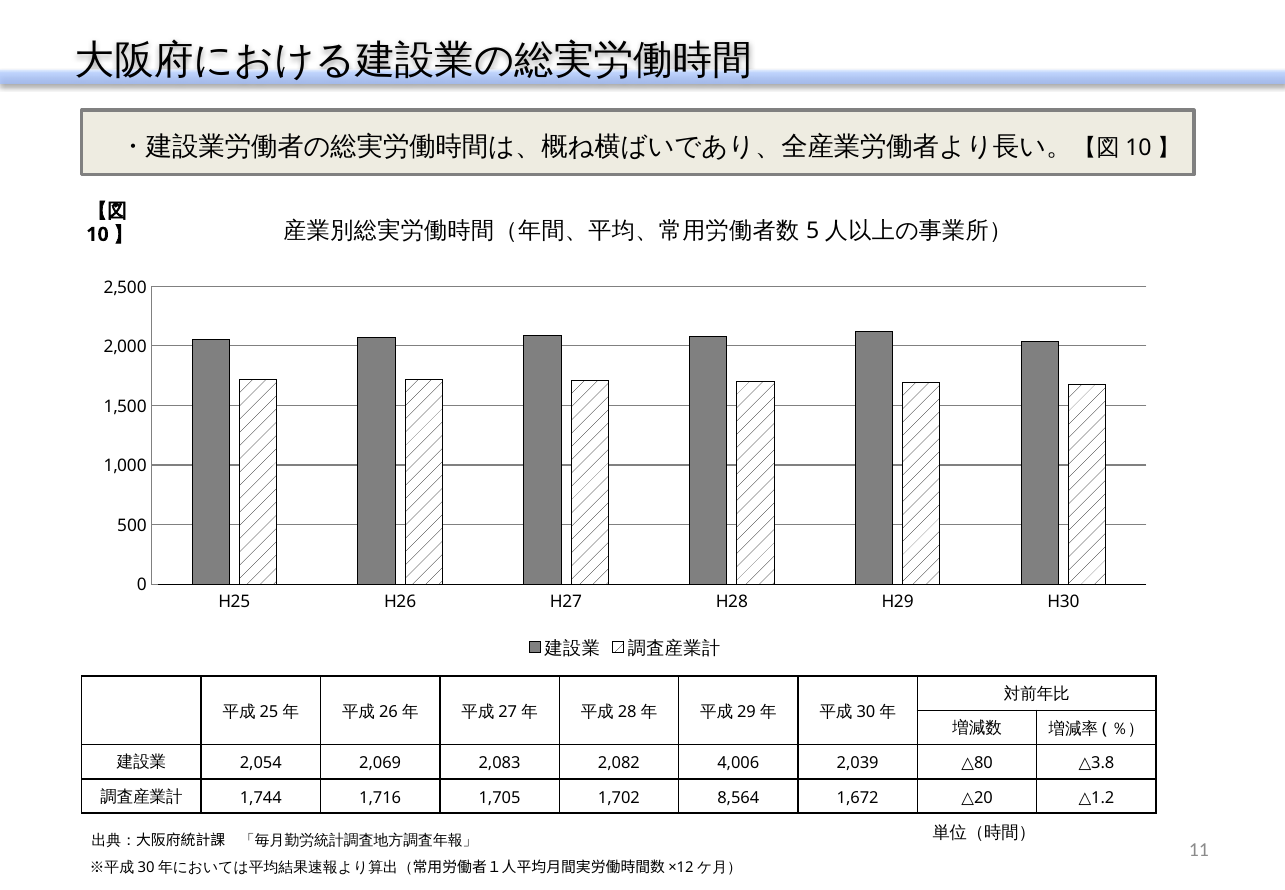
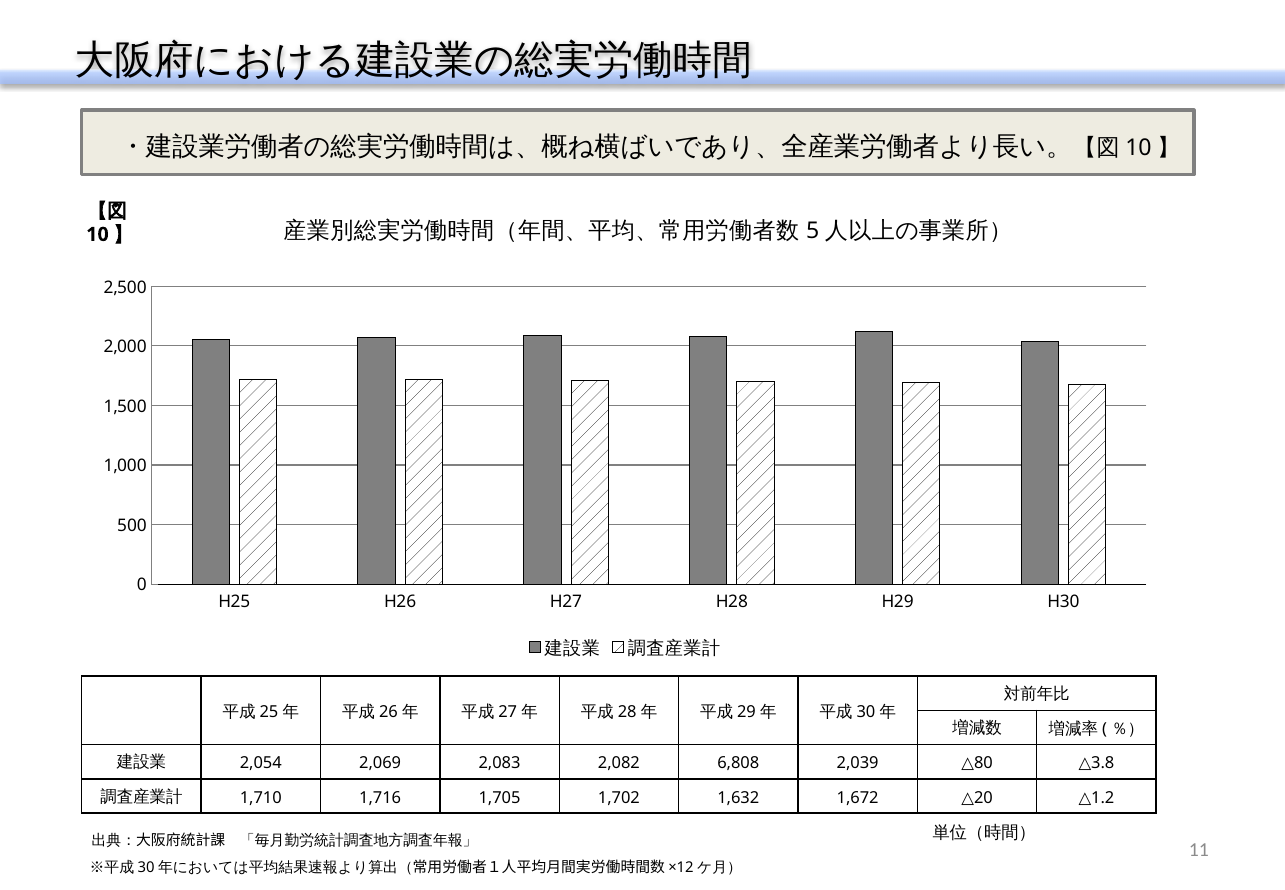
4,006: 4,006 -> 6,808
1,744: 1,744 -> 1,710
8,564: 8,564 -> 1,632
